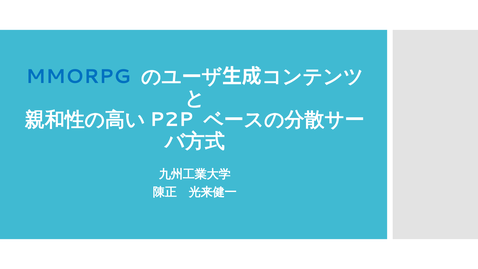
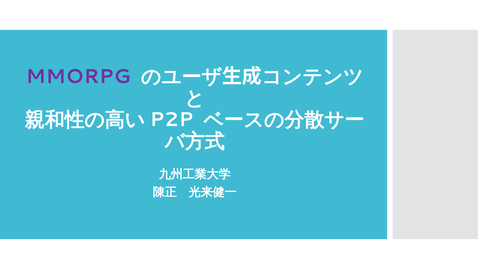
MMORPG colour: blue -> purple
